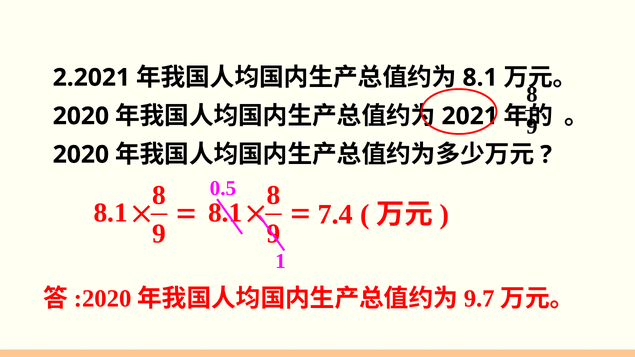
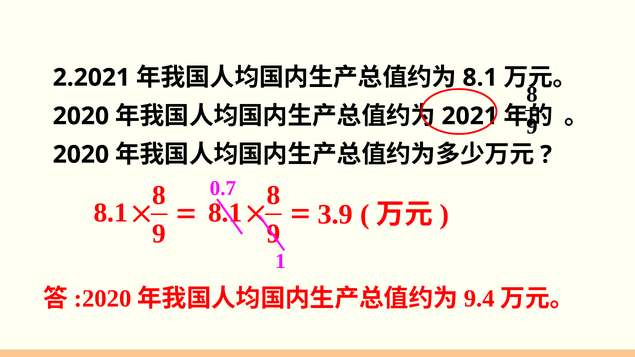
0.5: 0.5 -> 0.7
7.4: 7.4 -> 3.9
9.7: 9.7 -> 9.4
